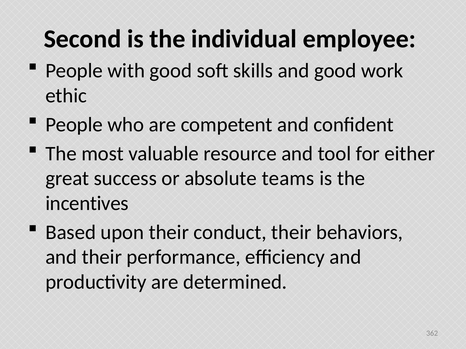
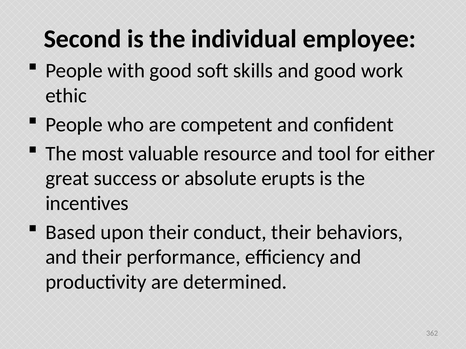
teams: teams -> erupts
